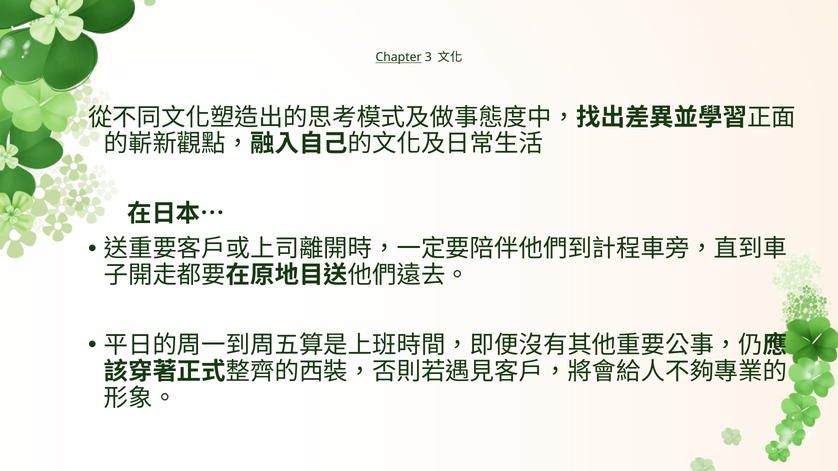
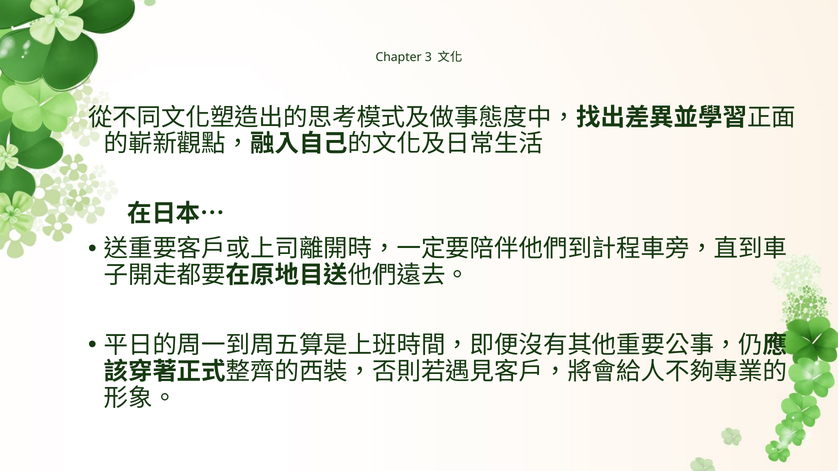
Chapter underline: present -> none
